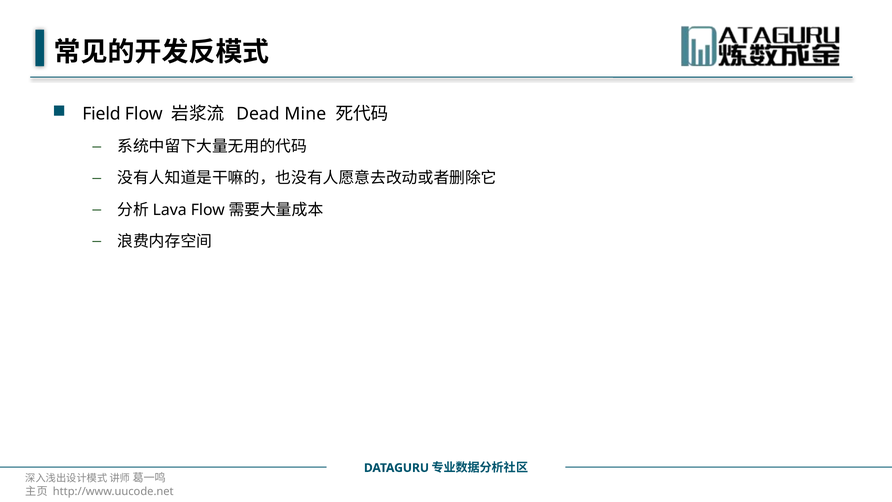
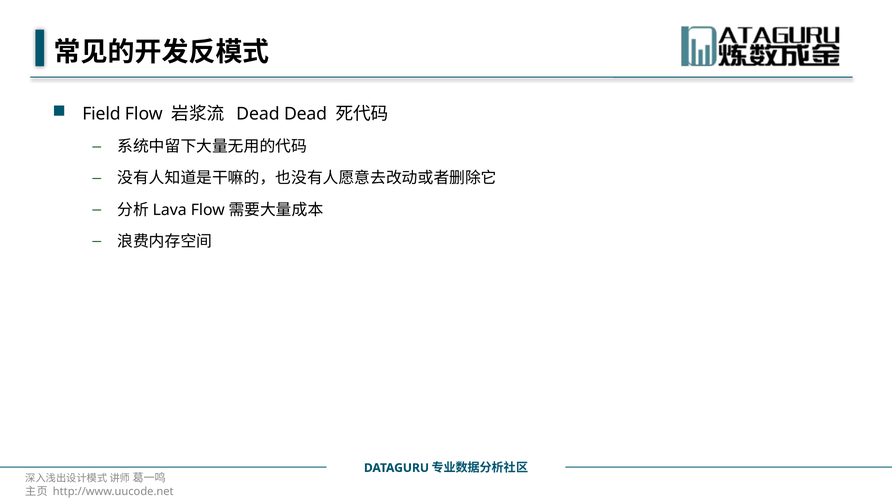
Dead Mine: Mine -> Dead
